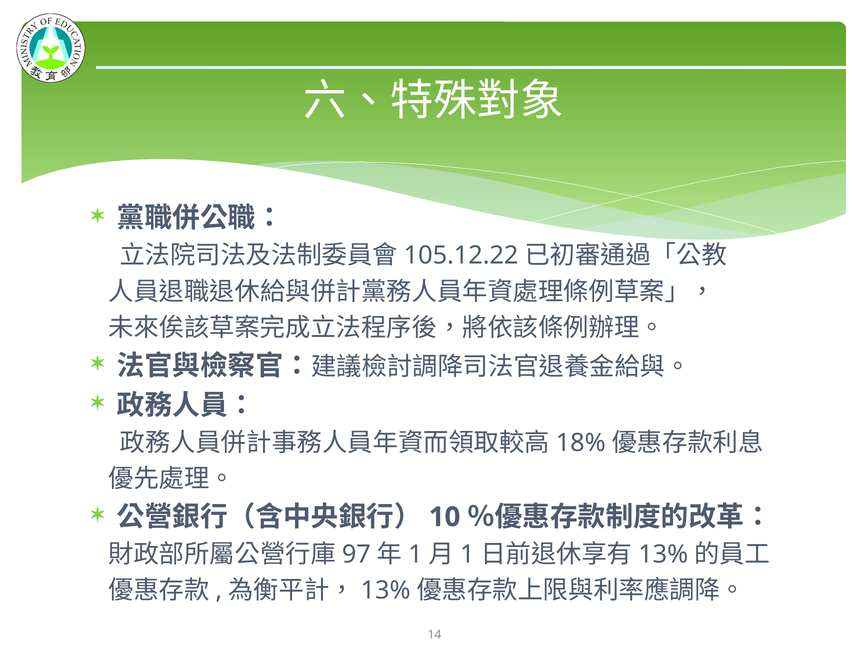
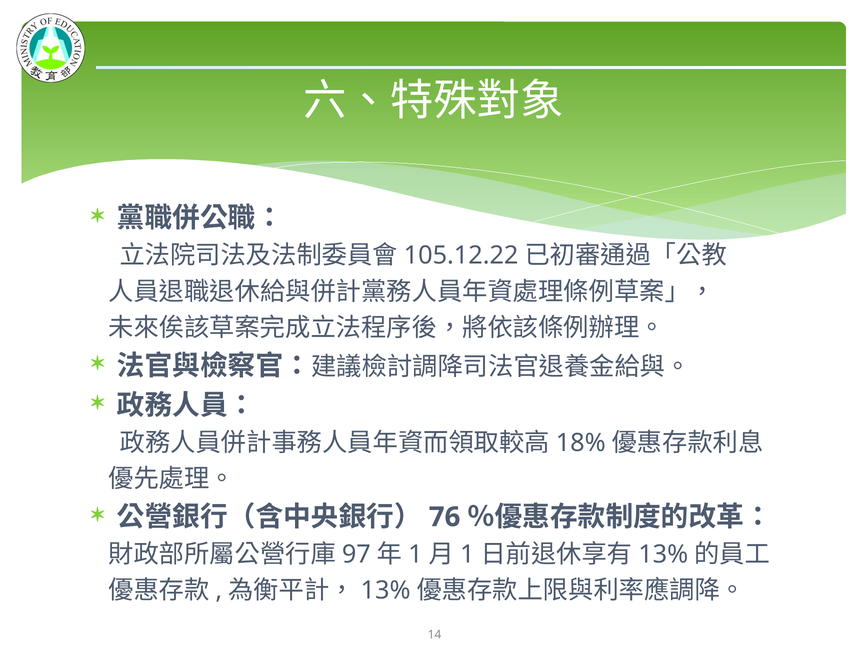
10: 10 -> 76
